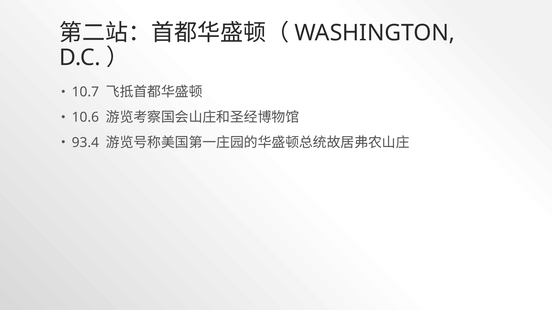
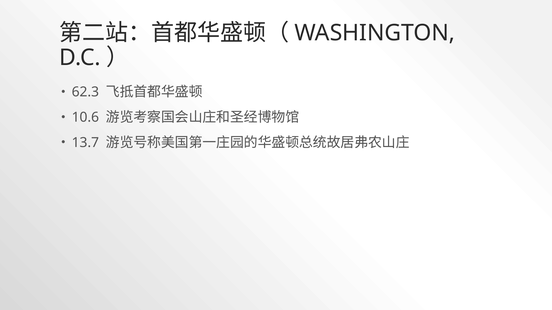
10.7: 10.7 -> 62.3
93.4: 93.4 -> 13.7
